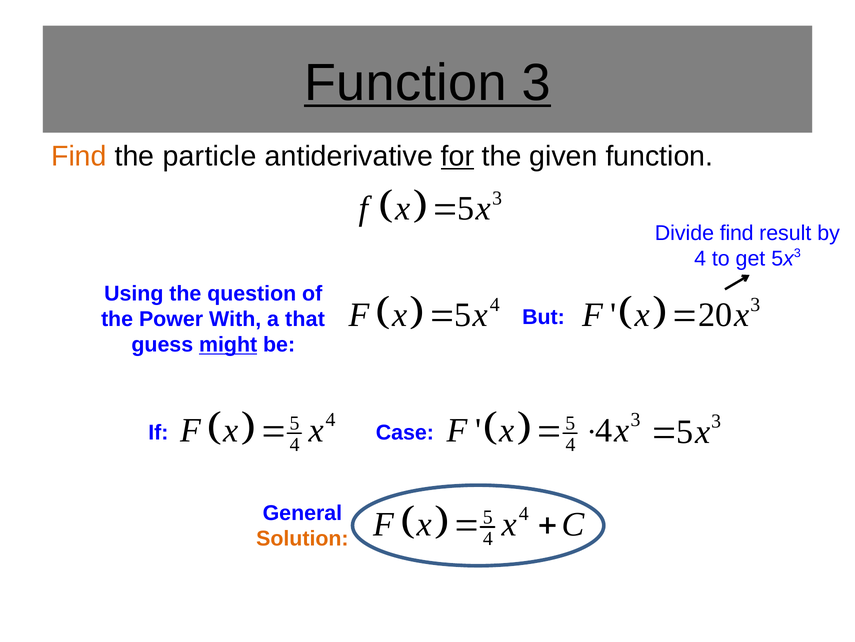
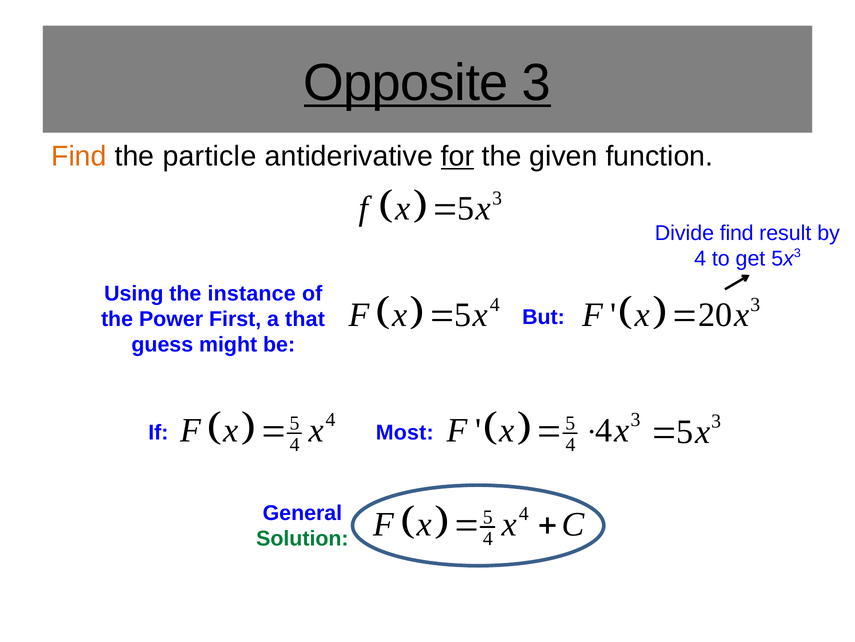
Function at (405, 83): Function -> Opposite
question: question -> instance
With: With -> First
might underline: present -> none
Case: Case -> Most
Solution colour: orange -> green
